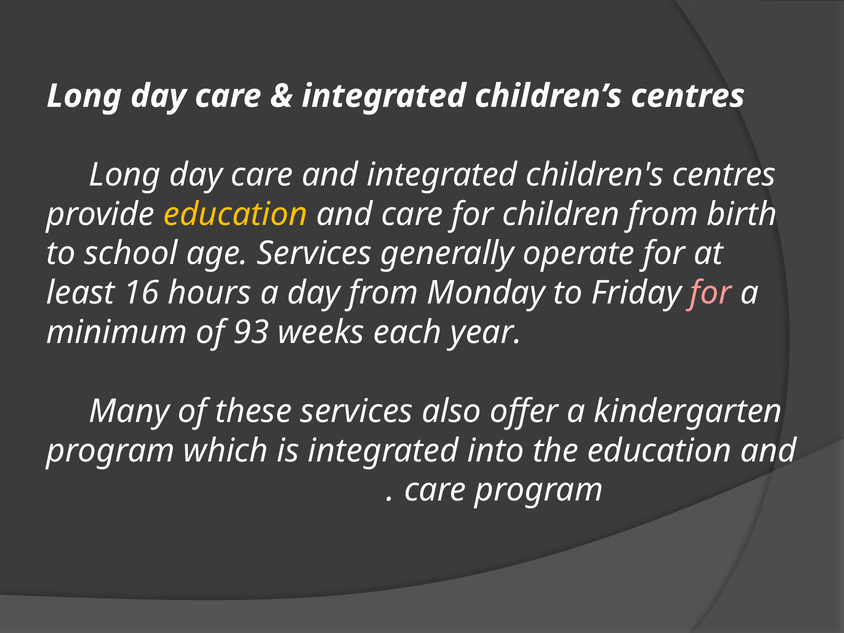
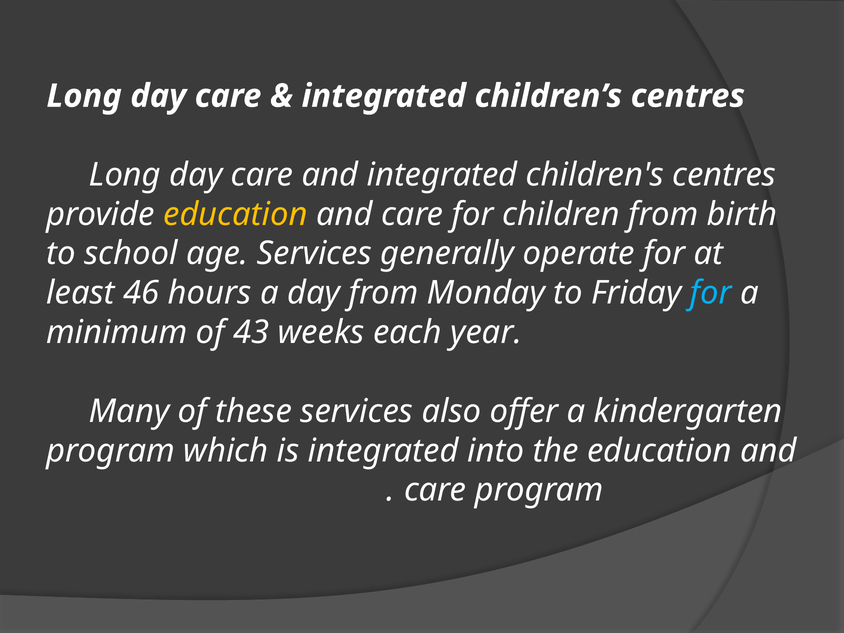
16: 16 -> 46
for at (711, 293) colour: pink -> light blue
93: 93 -> 43
